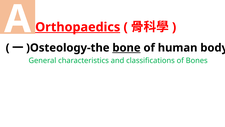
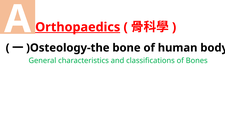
bone underline: present -> none
